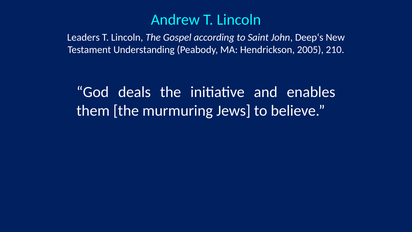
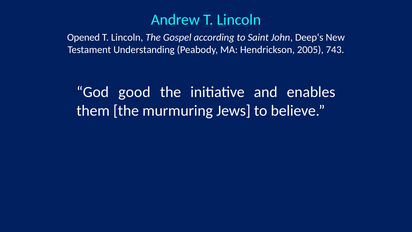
Leaders: Leaders -> Opened
210: 210 -> 743
deals: deals -> good
